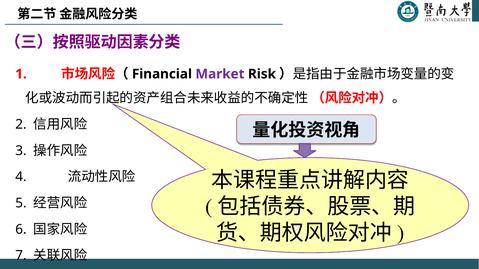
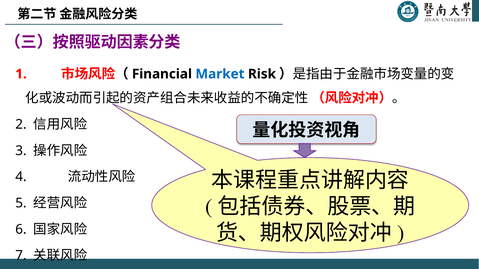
Market colour: purple -> blue
